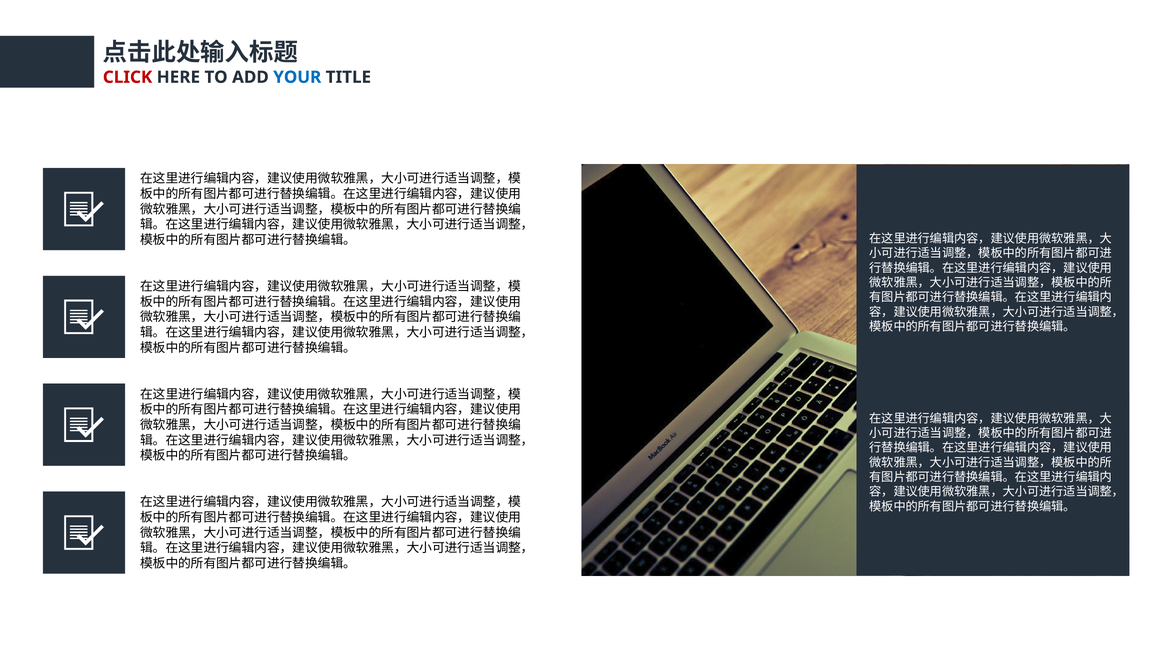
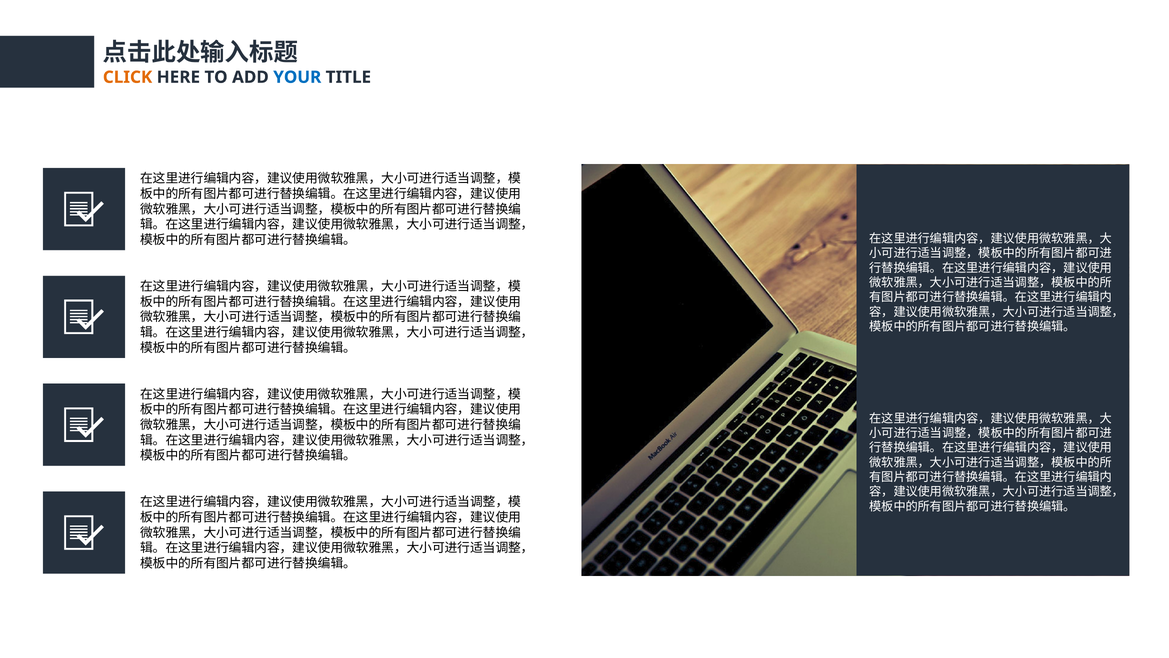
CLICK colour: red -> orange
